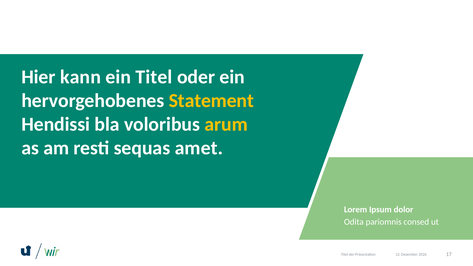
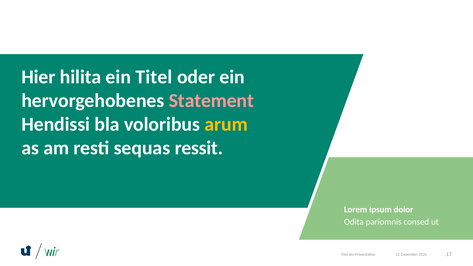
kann: kann -> hilita
Statement colour: yellow -> pink
amet: amet -> ressit
